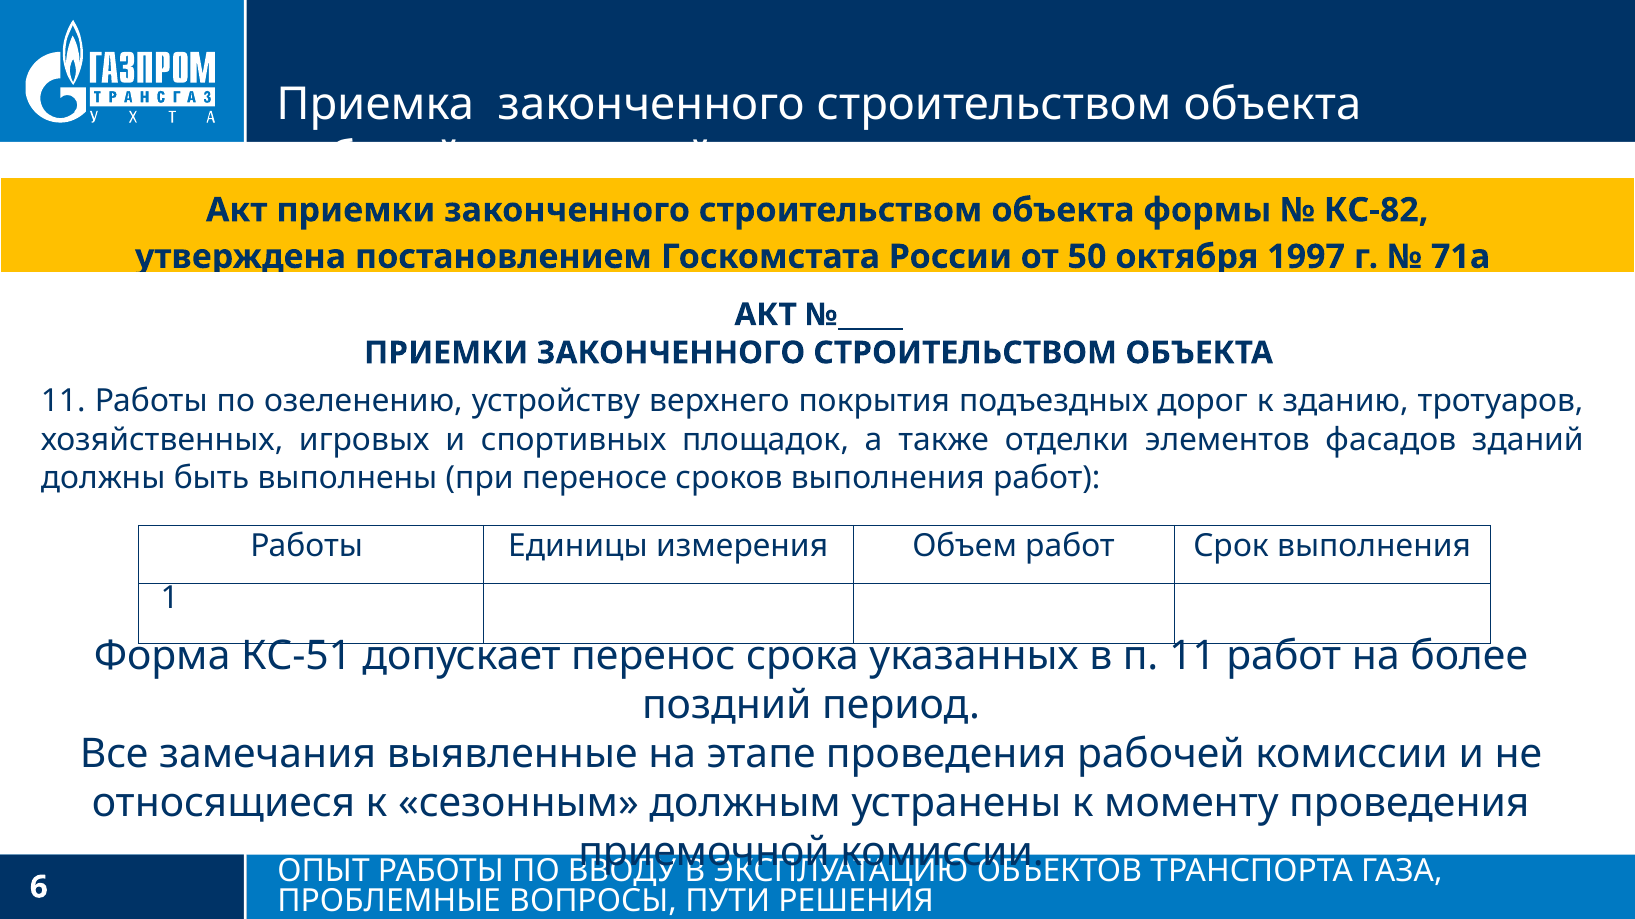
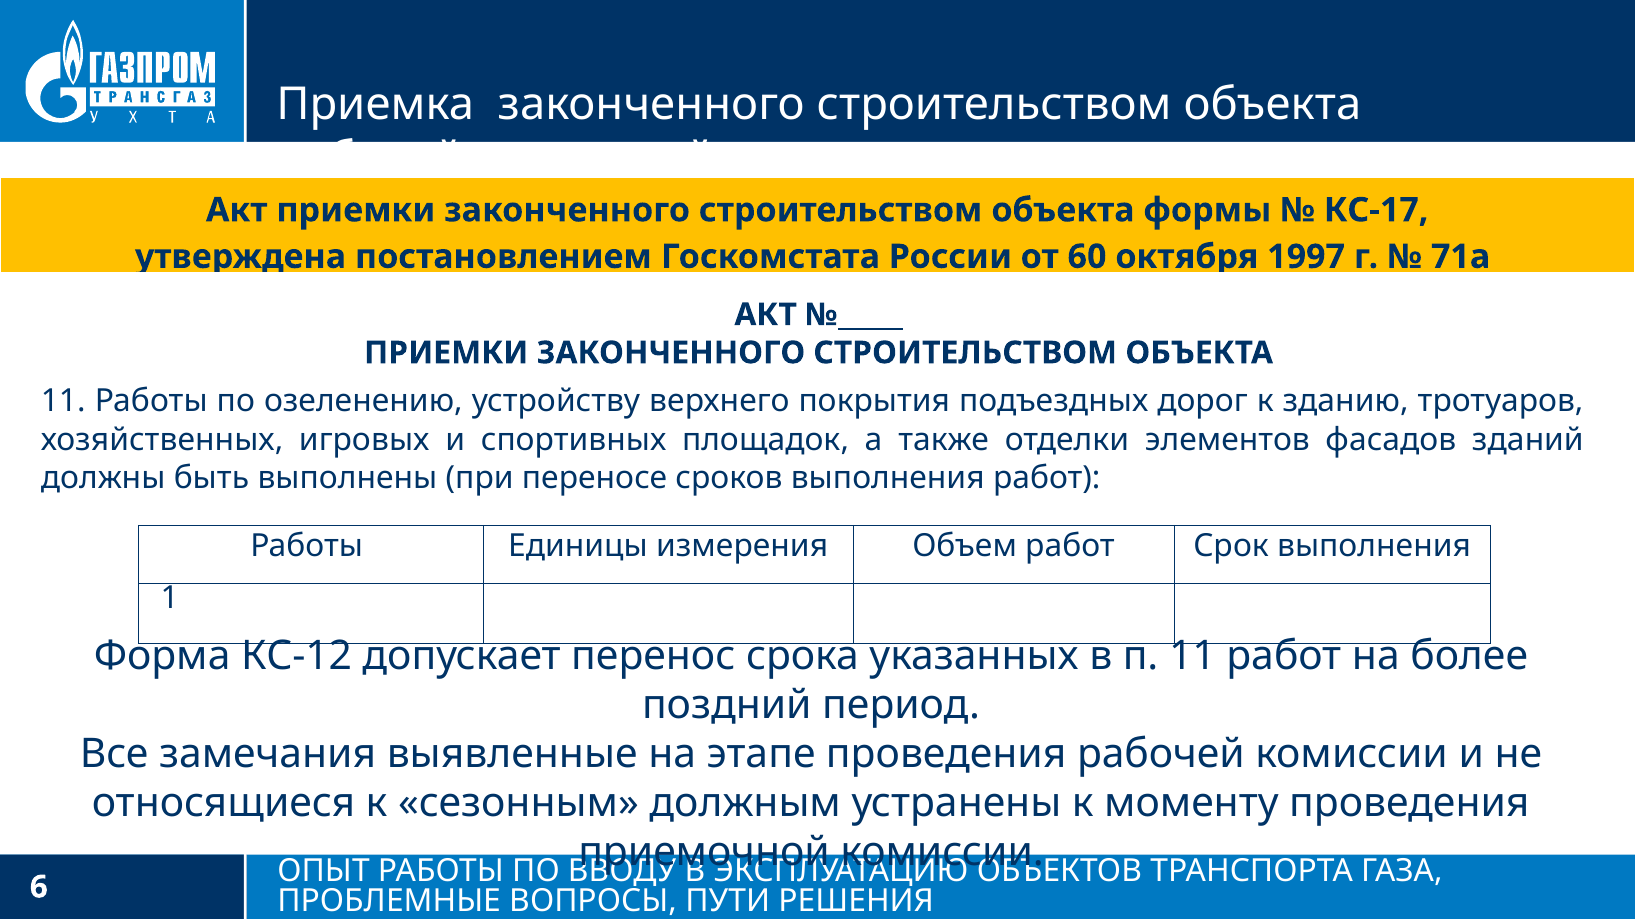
КС-82: КС-82 -> КС-17
50: 50 -> 60
КС-51: КС-51 -> КС-12
